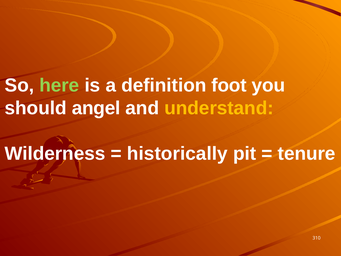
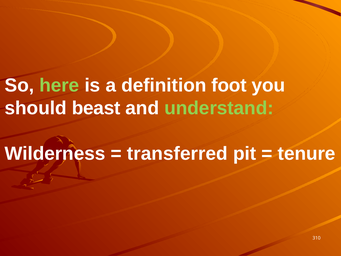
angel: angel -> beast
understand colour: yellow -> light green
historically: historically -> transferred
